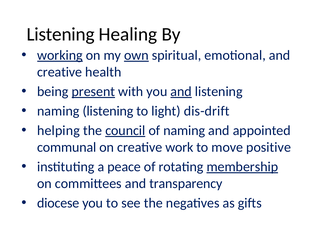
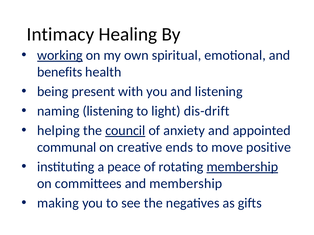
Listening at (61, 34): Listening -> Intimacy
own underline: present -> none
creative at (60, 72): creative -> benefits
present underline: present -> none
and at (181, 92) underline: present -> none
of naming: naming -> anxiety
work: work -> ends
and transparency: transparency -> membership
diocese: diocese -> making
